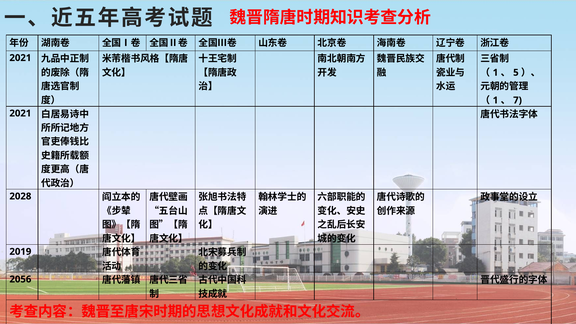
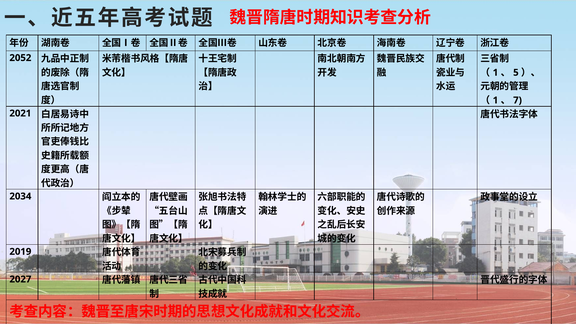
2021 at (20, 58): 2021 -> 2052
2028: 2028 -> 2034
2056: 2056 -> 2027
